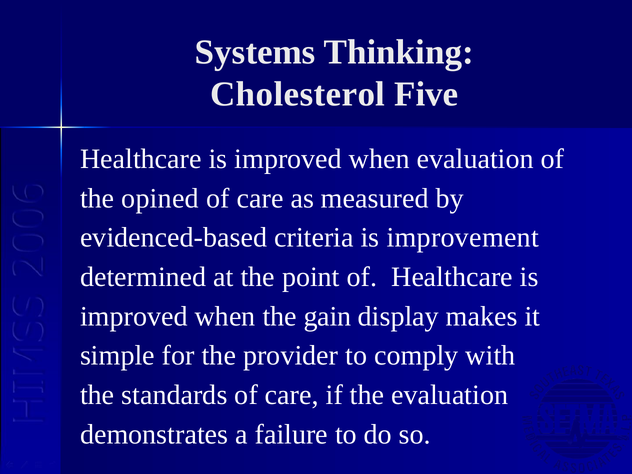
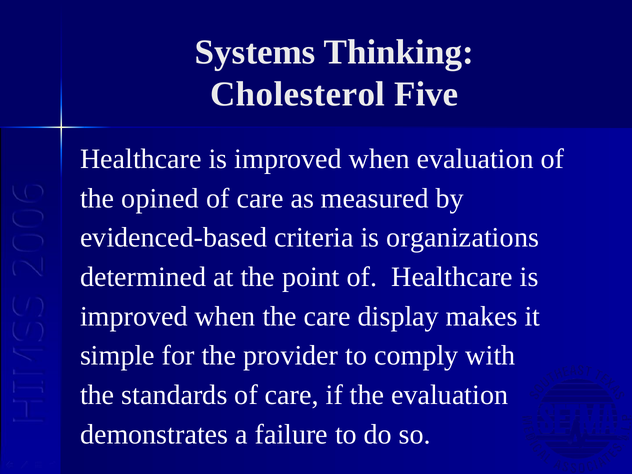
improvement: improvement -> organizations
the gain: gain -> care
